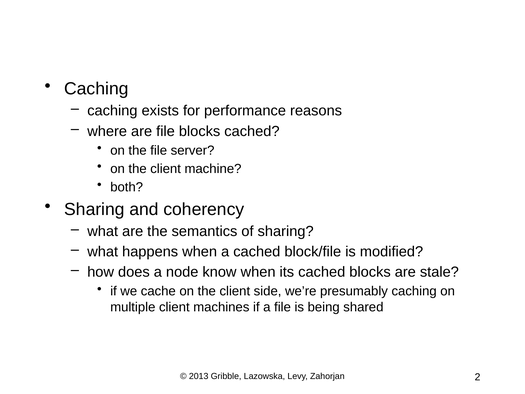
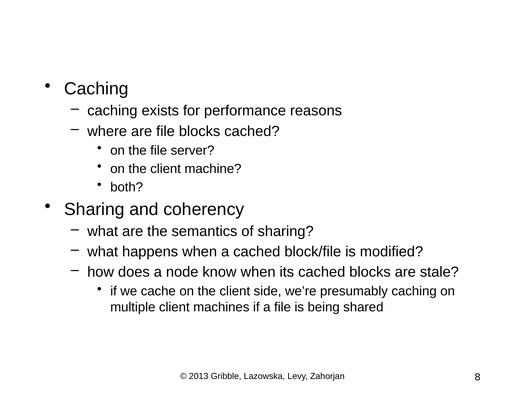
2: 2 -> 8
